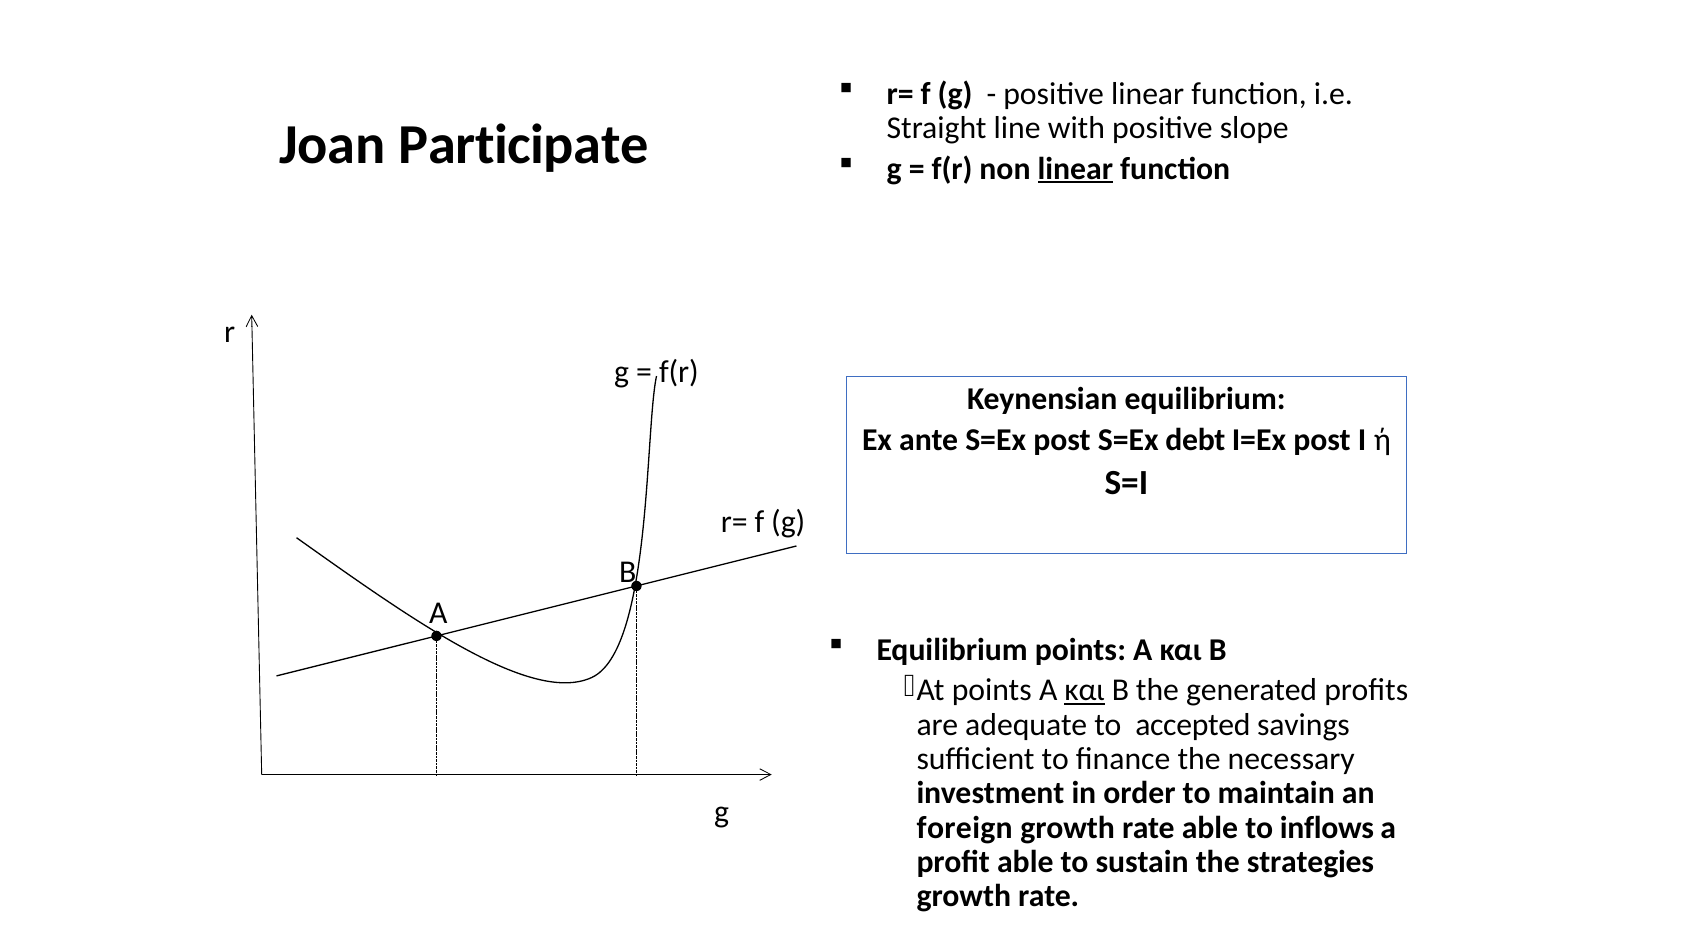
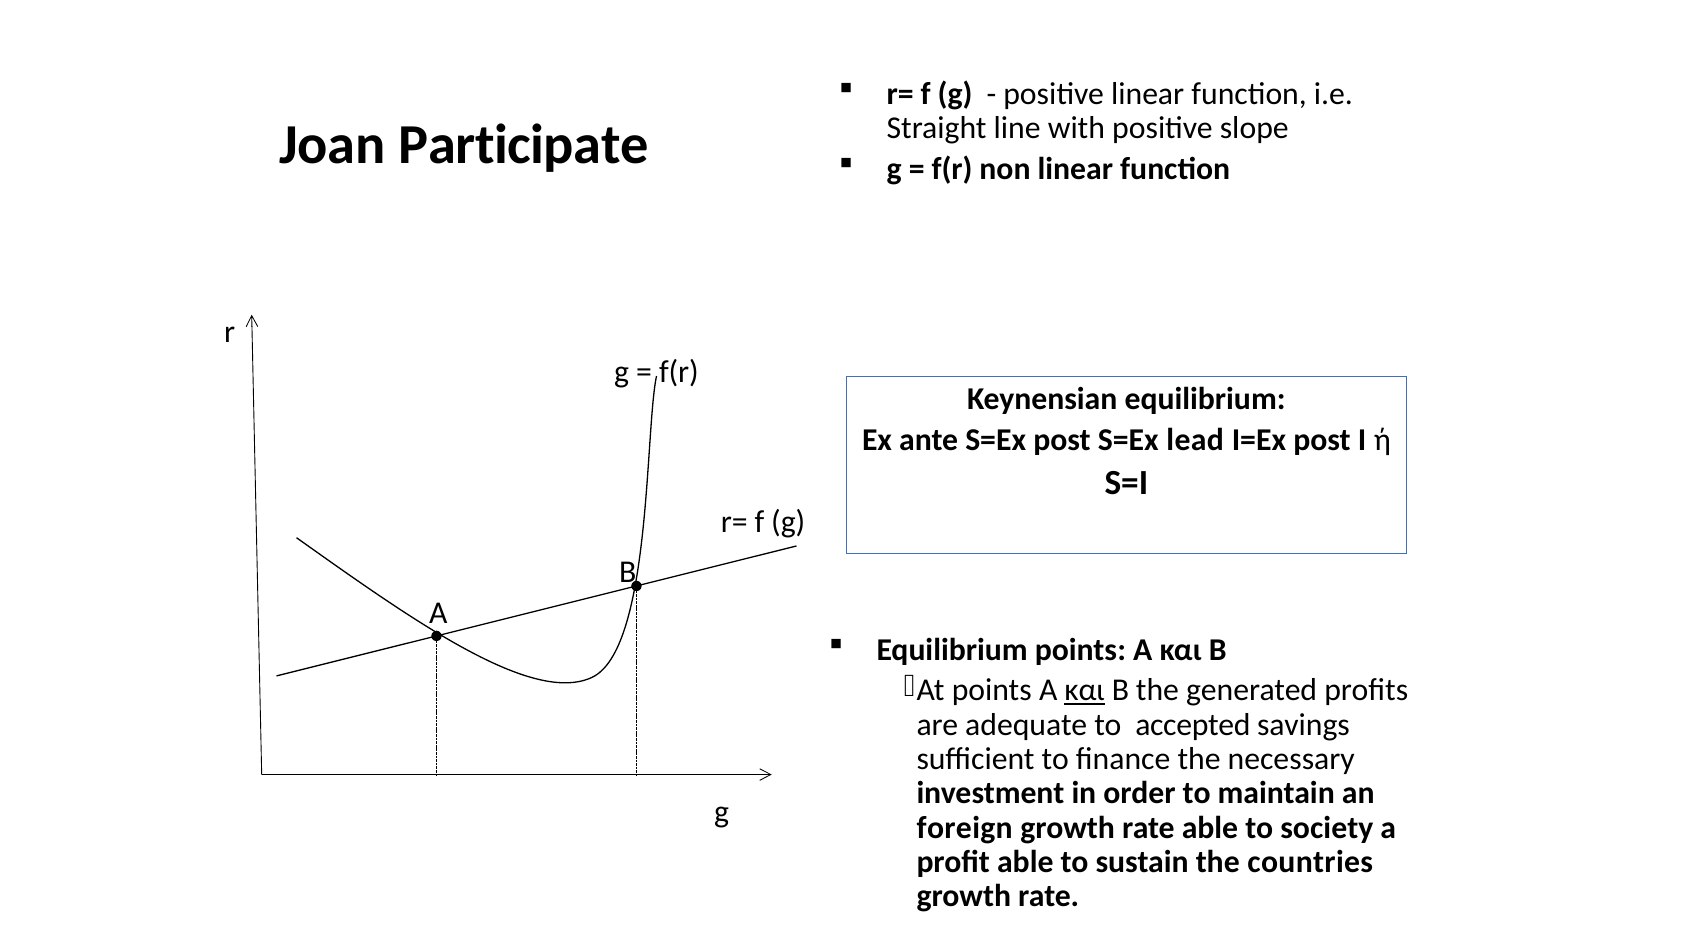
linear at (1075, 169) underline: present -> none
debt: debt -> lead
inflows: inflows -> society
strategies: strategies -> countries
